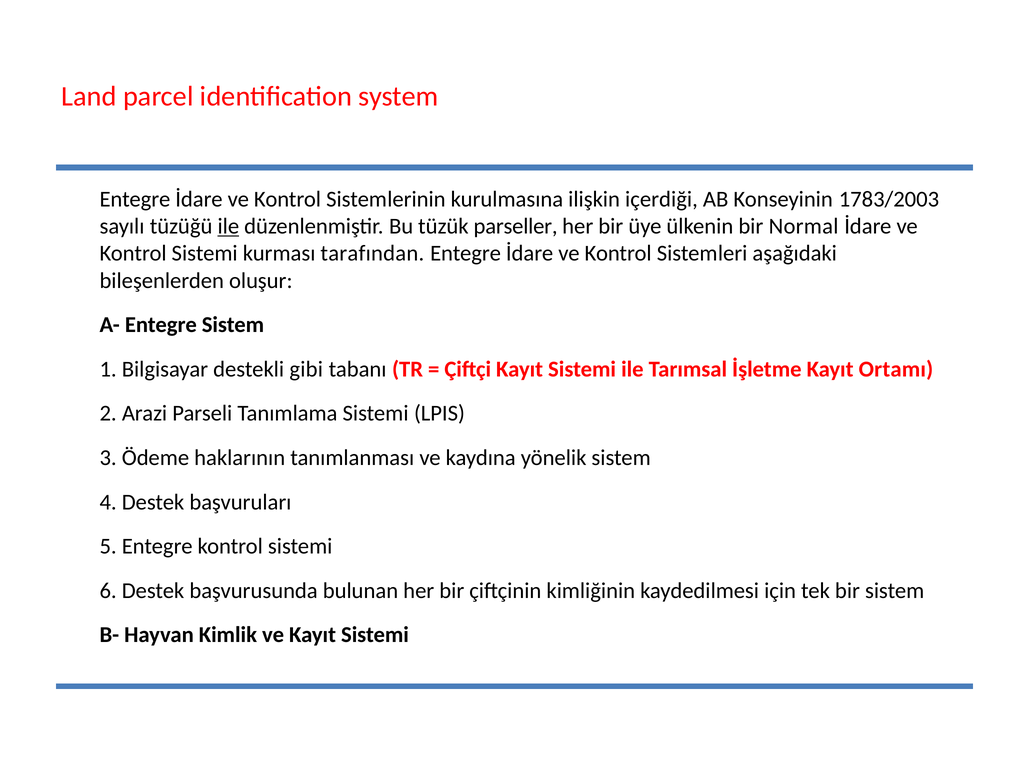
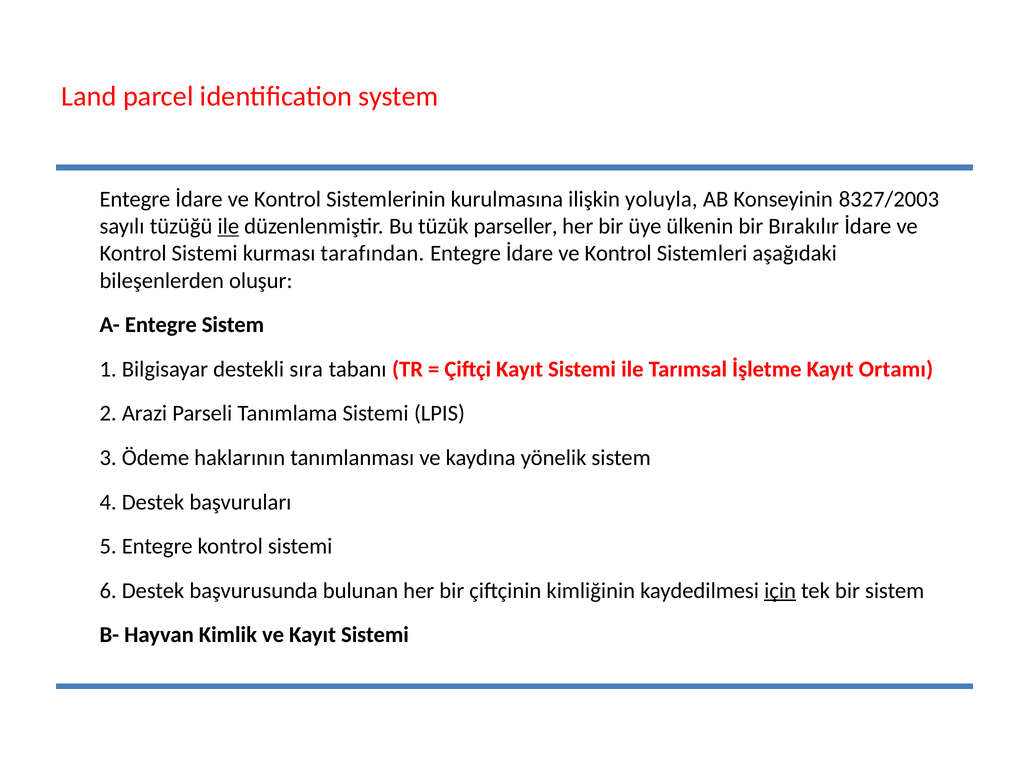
içerdiği: içerdiği -> yoluyla
1783/2003: 1783/2003 -> 8327/2003
Normal: Normal -> Bırakılır
gibi: gibi -> sıra
için underline: none -> present
